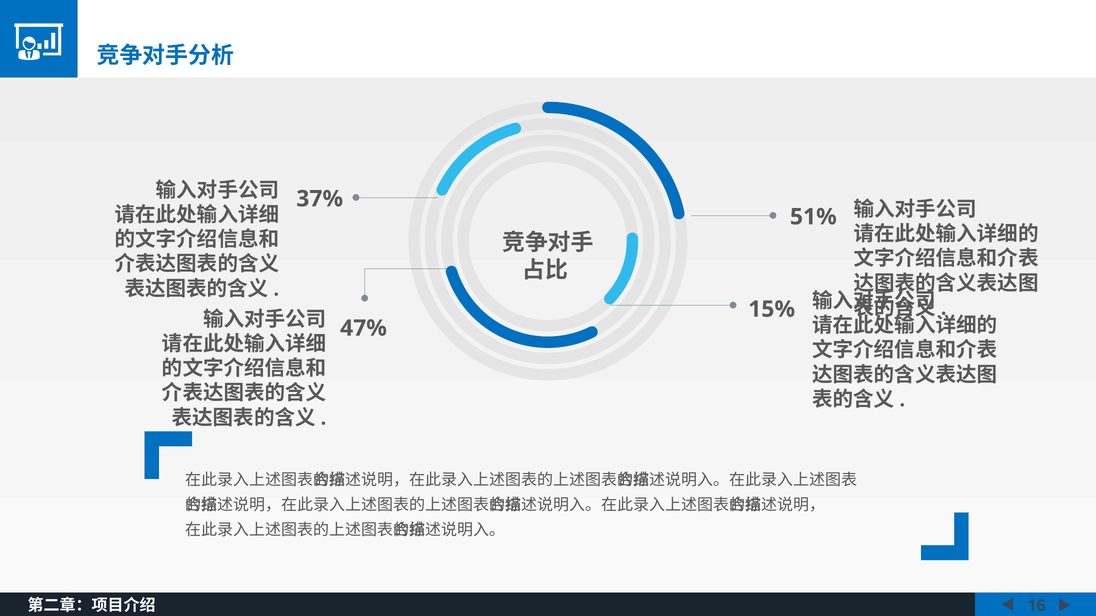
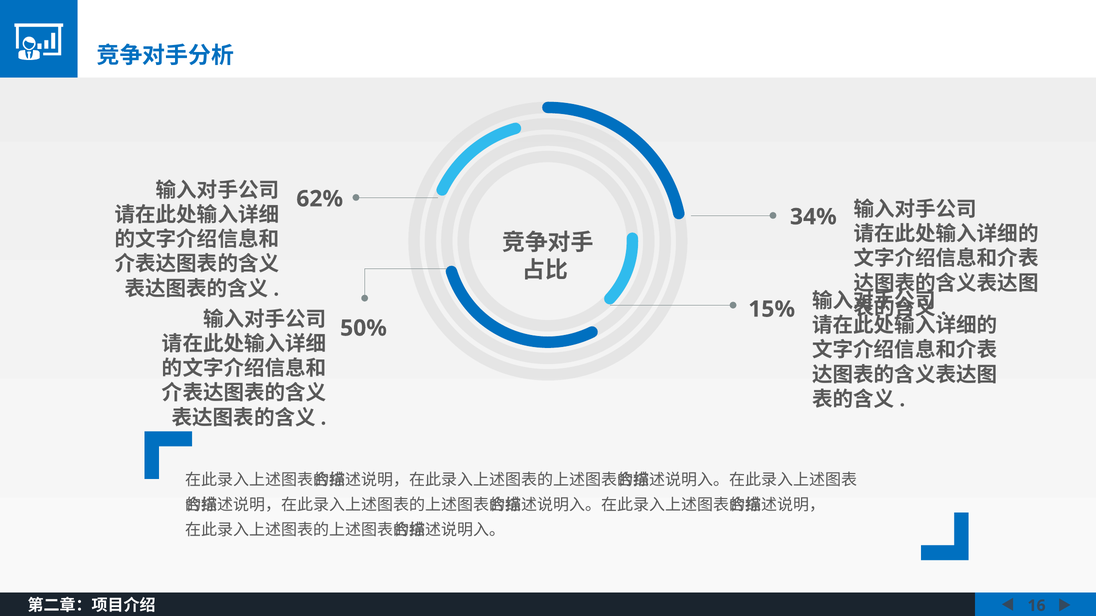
37%: 37% -> 62%
51%: 51% -> 34%
47%: 47% -> 50%
